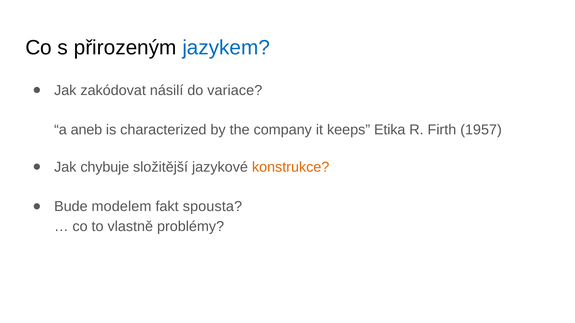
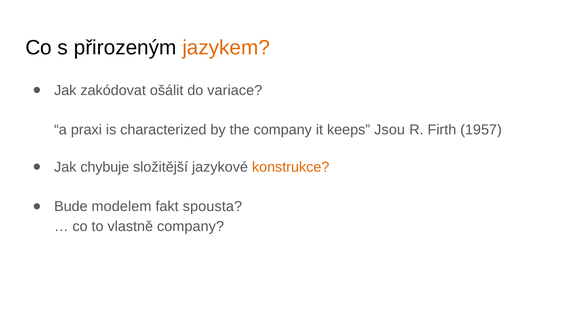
jazykem colour: blue -> orange
násilí: násilí -> ošálit
aneb: aneb -> praxi
Etika: Etika -> Jsou
vlastně problémy: problémy -> company
